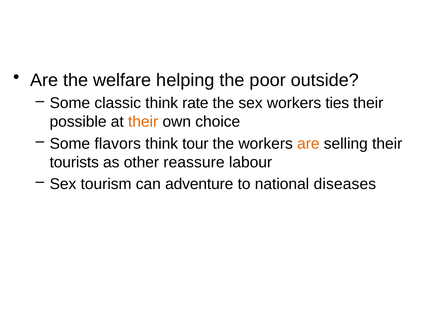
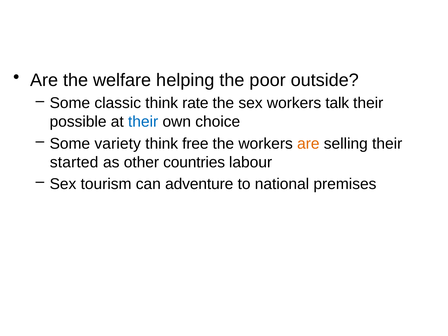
ties: ties -> talk
their at (143, 122) colour: orange -> blue
flavors: flavors -> variety
tour: tour -> free
tourists: tourists -> started
reassure: reassure -> countries
diseases: diseases -> premises
